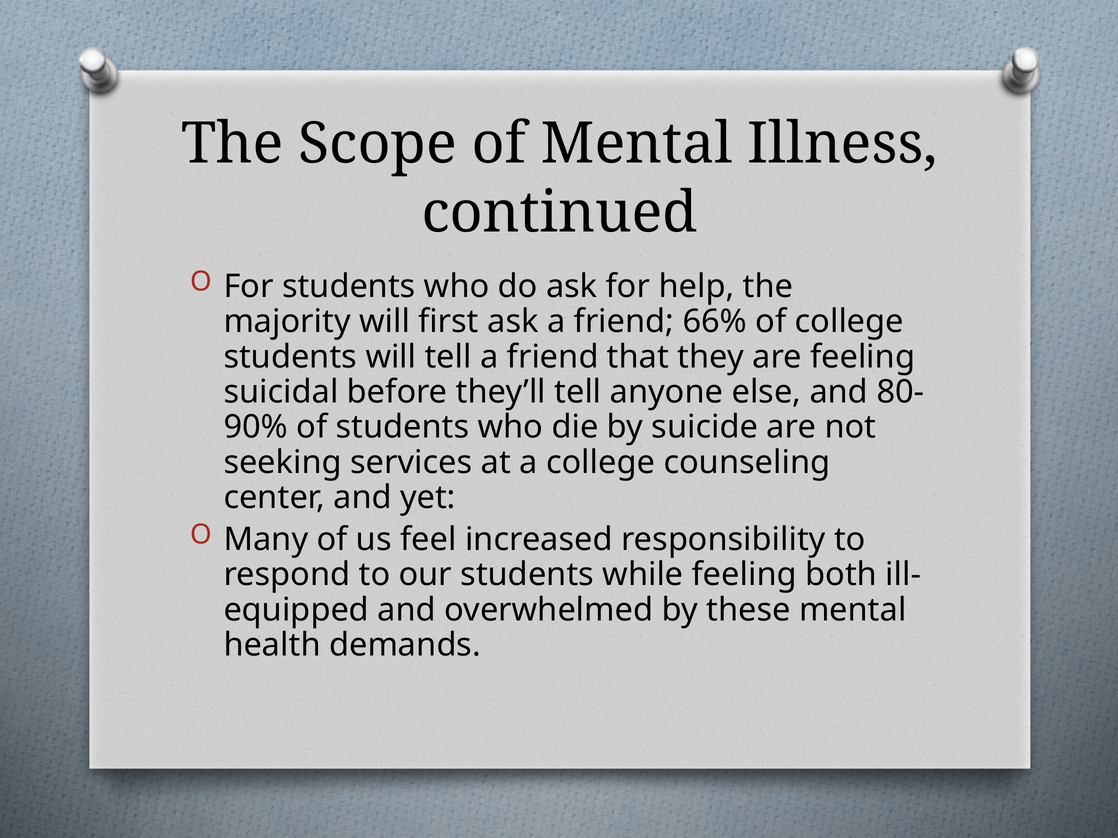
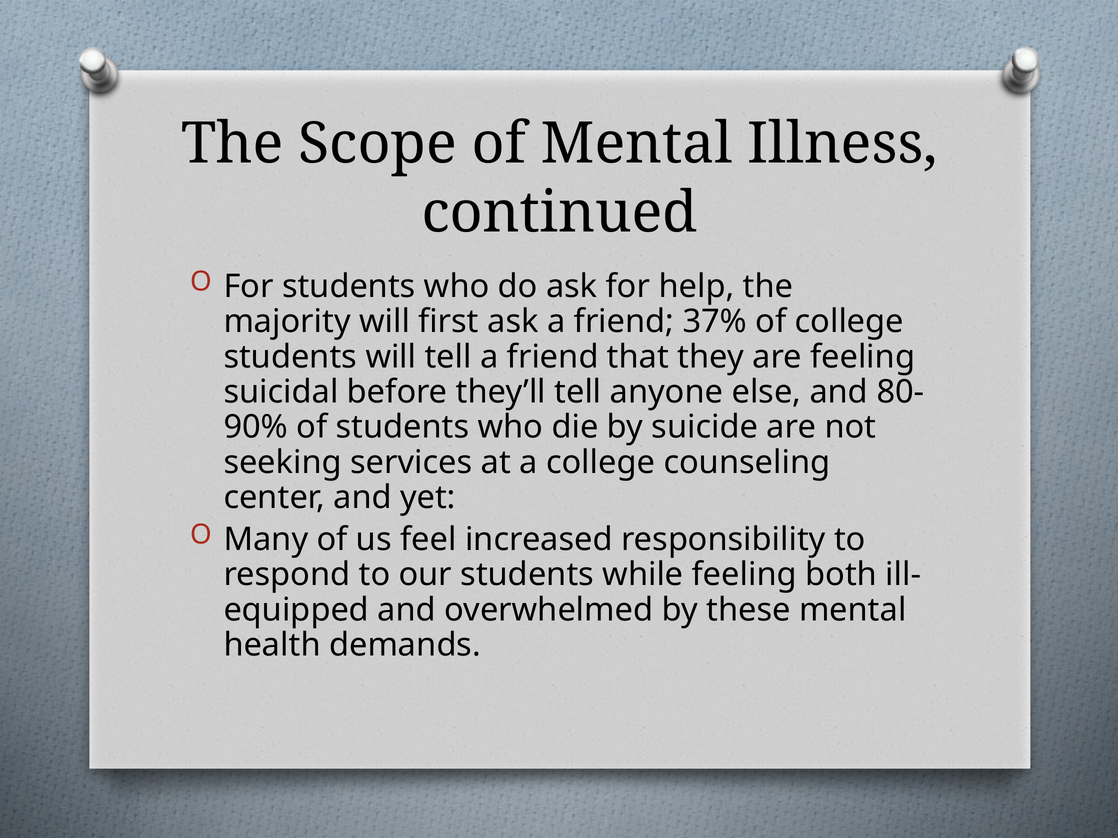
66%: 66% -> 37%
